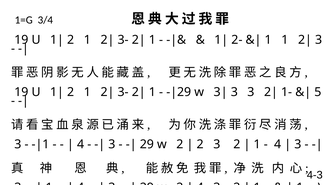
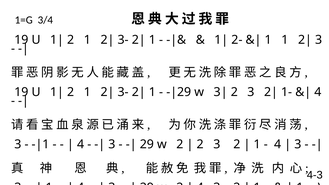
3 at (234, 92): 3 -> 2
5 at (318, 92): 5 -> 4
